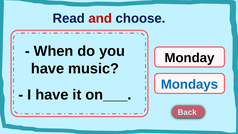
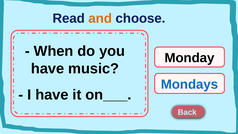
and colour: red -> orange
